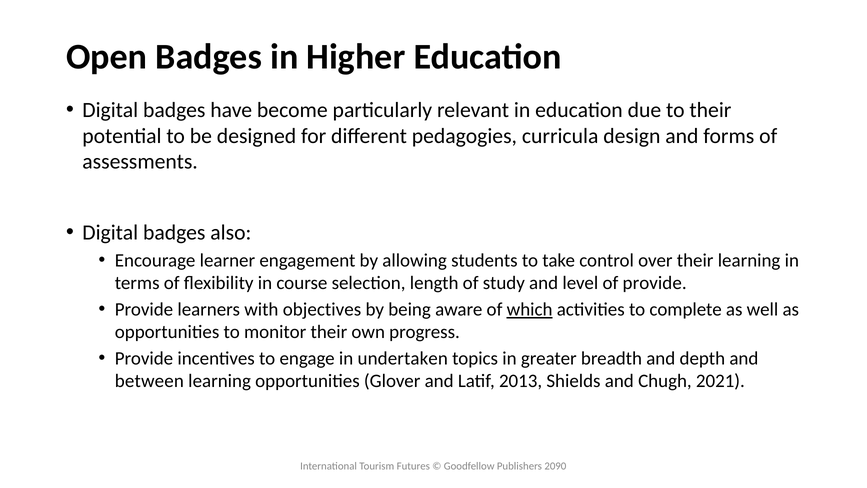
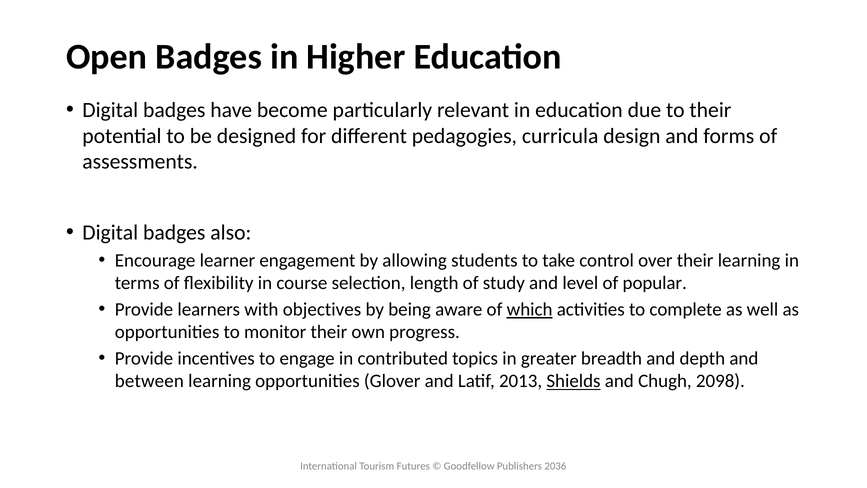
of provide: provide -> popular
undertaken: undertaken -> contributed
Shields underline: none -> present
2021: 2021 -> 2098
2090: 2090 -> 2036
